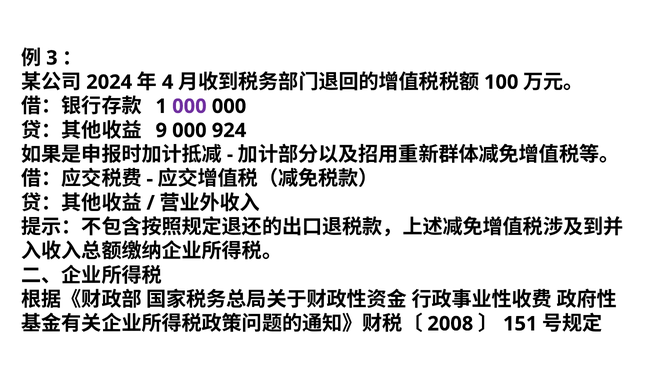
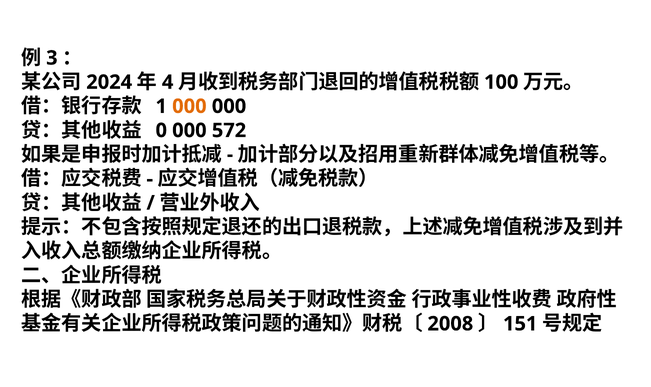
000 at (189, 106) colour: purple -> orange
9: 9 -> 0
924: 924 -> 572
